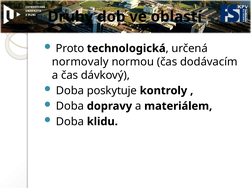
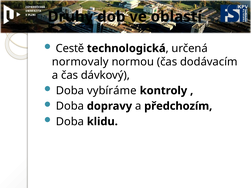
Proto: Proto -> Cestě
poskytuje: poskytuje -> vybíráme
materiálem: materiálem -> předchozím
